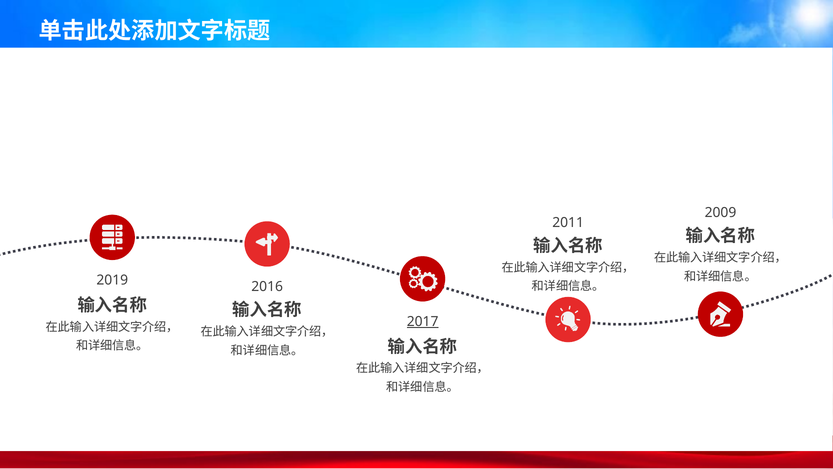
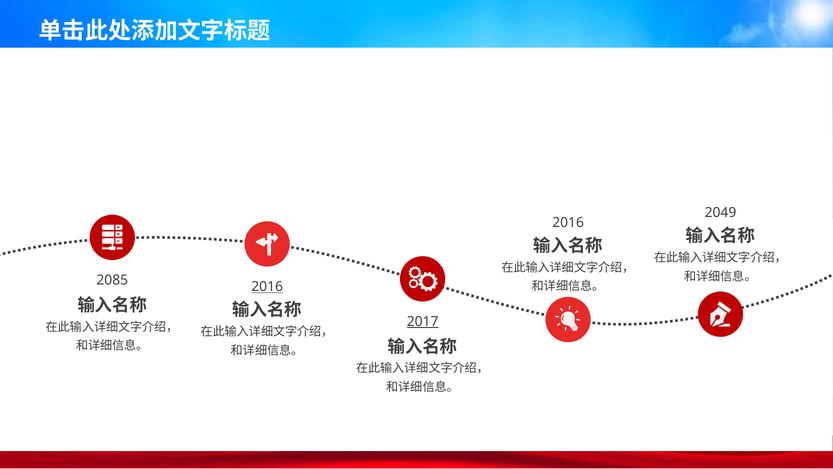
2009: 2009 -> 2049
2011 at (568, 222): 2011 -> 2016
2019: 2019 -> 2085
2016 at (267, 286) underline: none -> present
